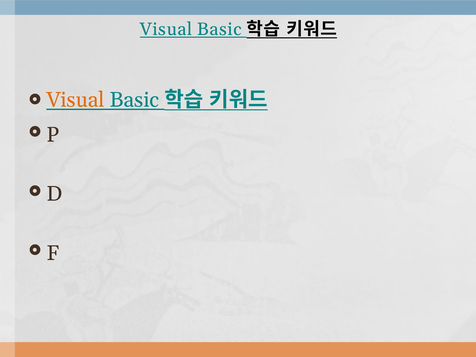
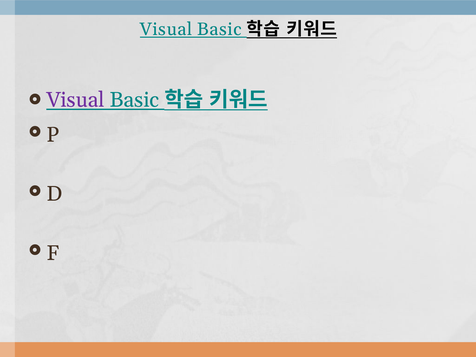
Visual at (75, 100) colour: orange -> purple
